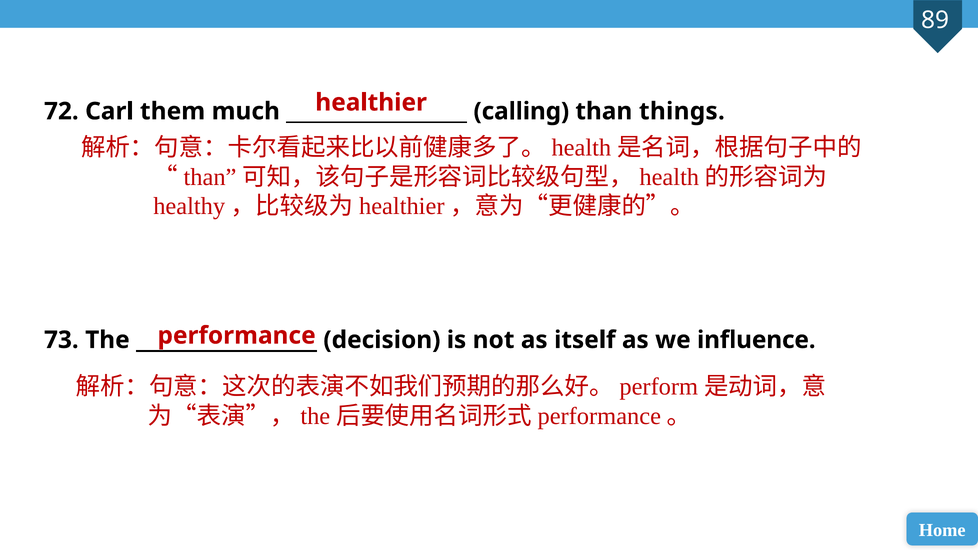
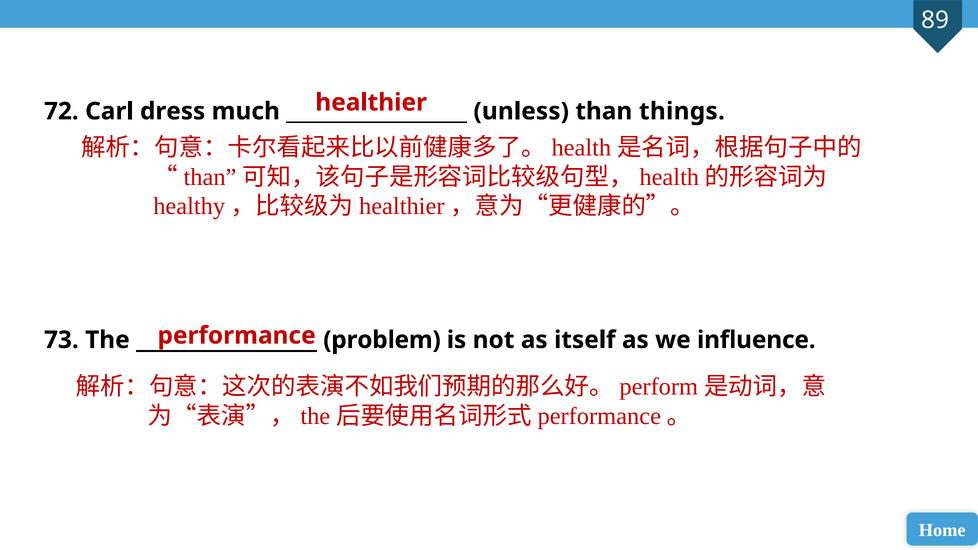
them: them -> dress
calling: calling -> unless
decision: decision -> problem
